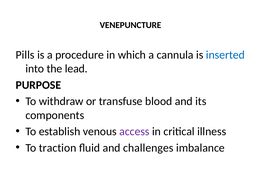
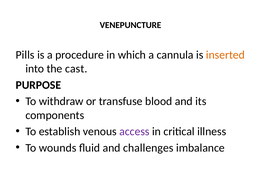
inserted colour: blue -> orange
lead: lead -> cast
traction: traction -> wounds
